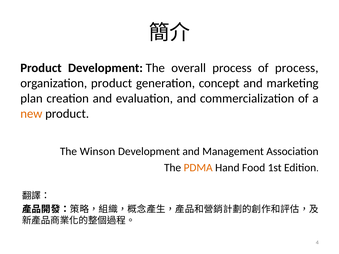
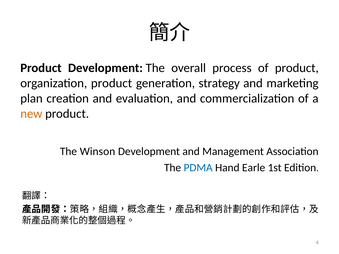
of process: process -> product
concept: concept -> strategy
PDMA colour: orange -> blue
Food: Food -> Earle
